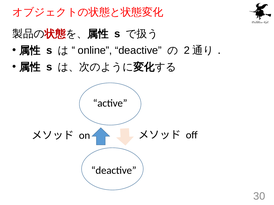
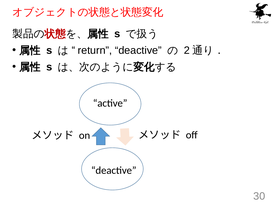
online: online -> return
